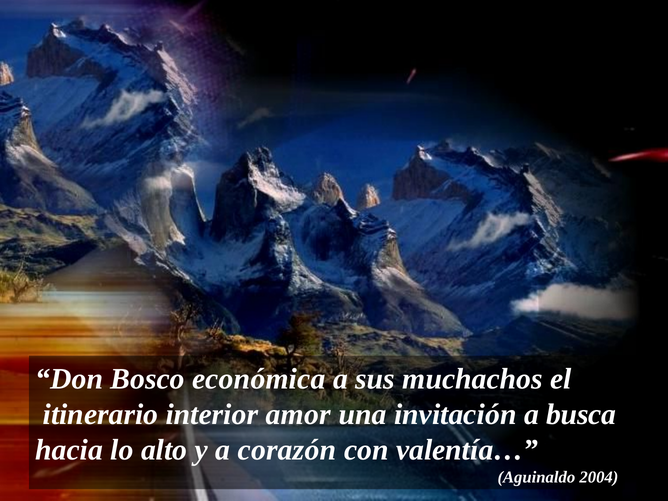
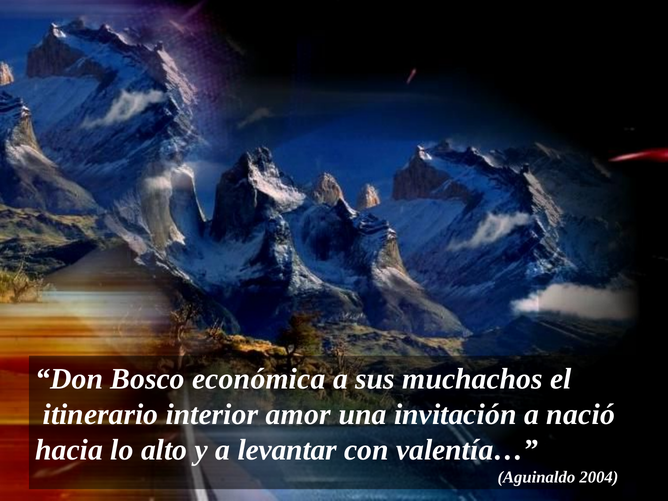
busca: busca -> nació
corazón: corazón -> levantar
